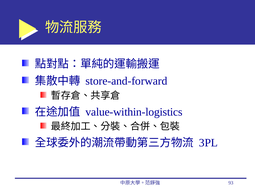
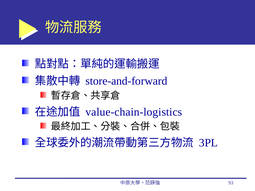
value-within-logistics: value-within-logistics -> value-chain-logistics
